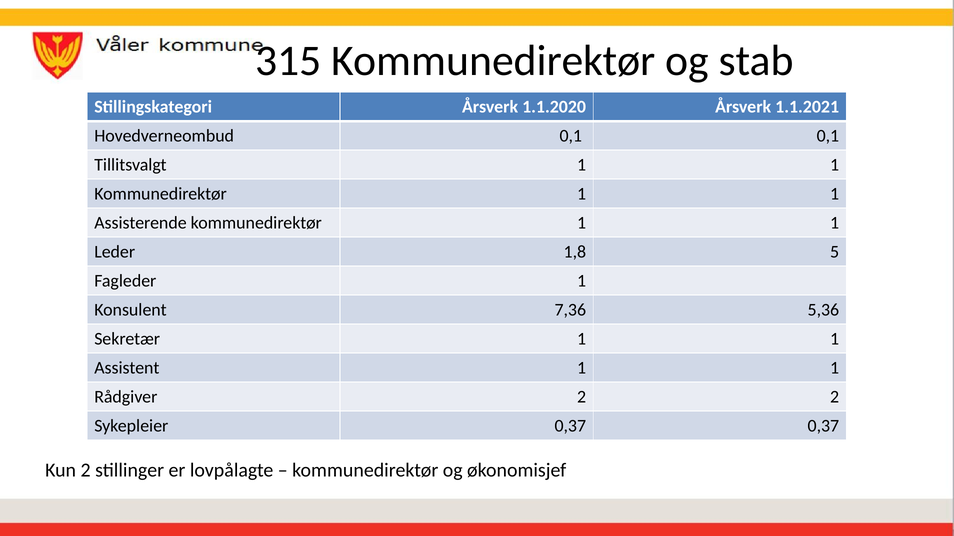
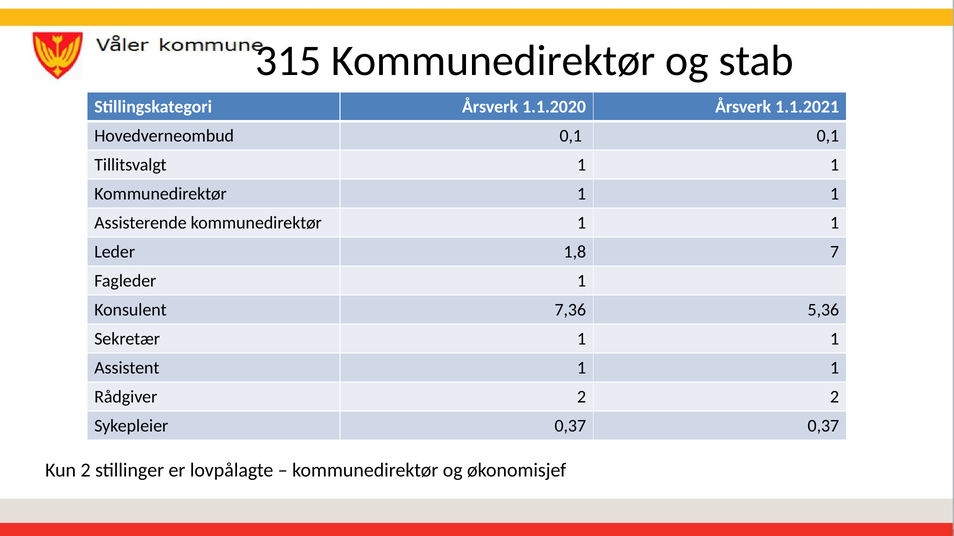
5: 5 -> 7
